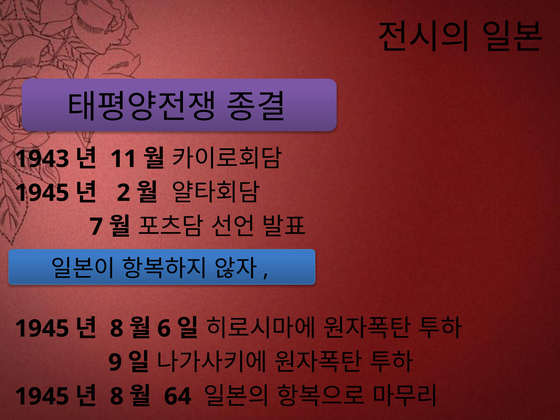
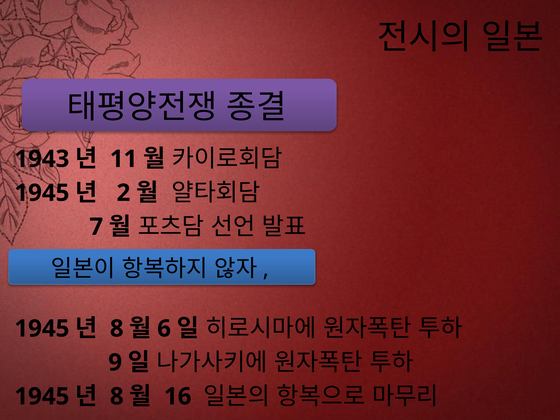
64: 64 -> 16
